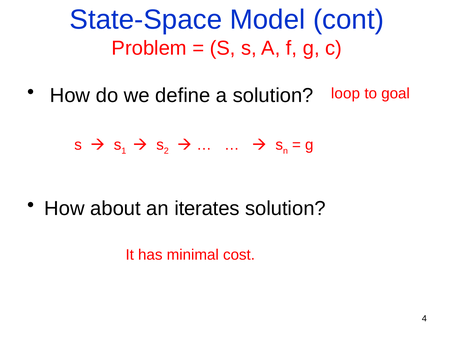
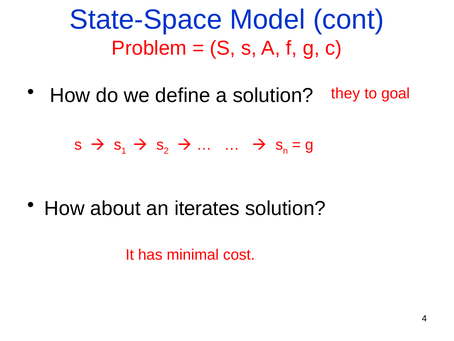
loop: loop -> they
